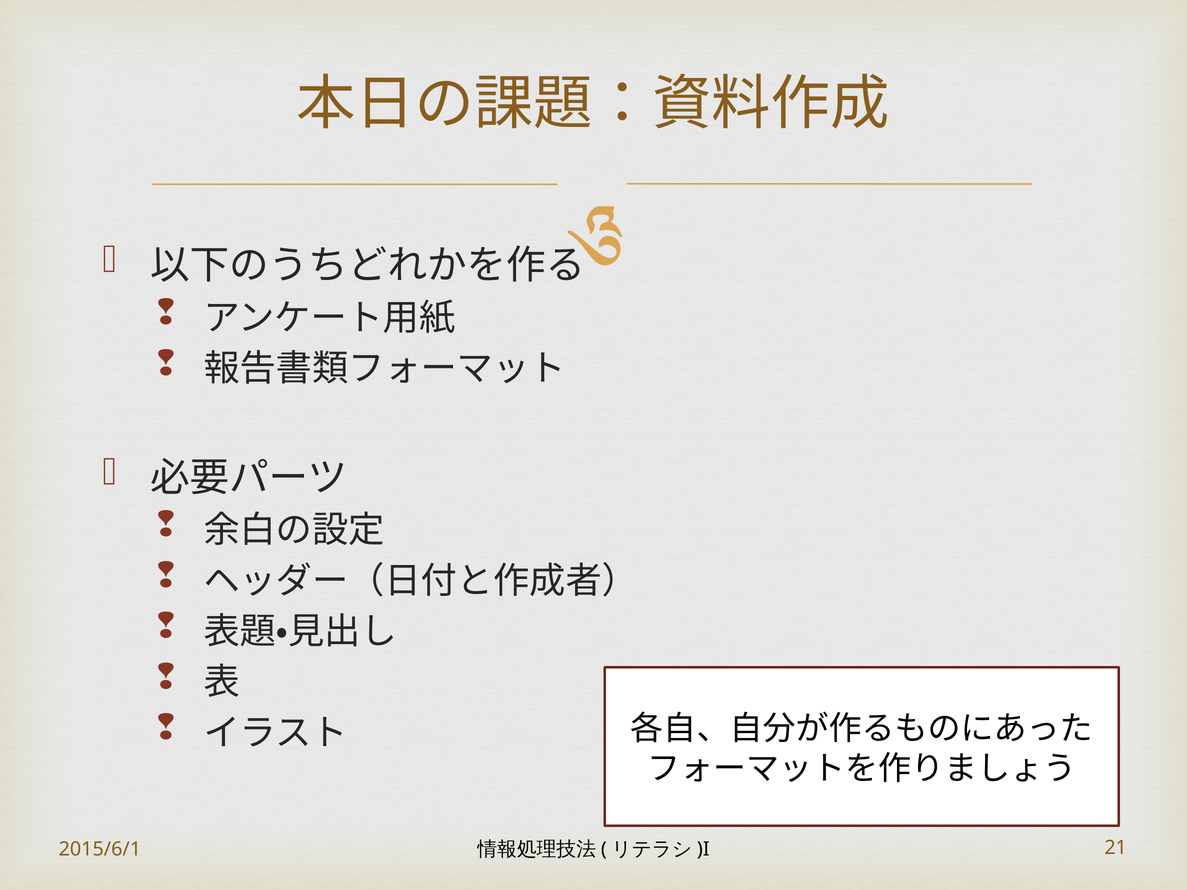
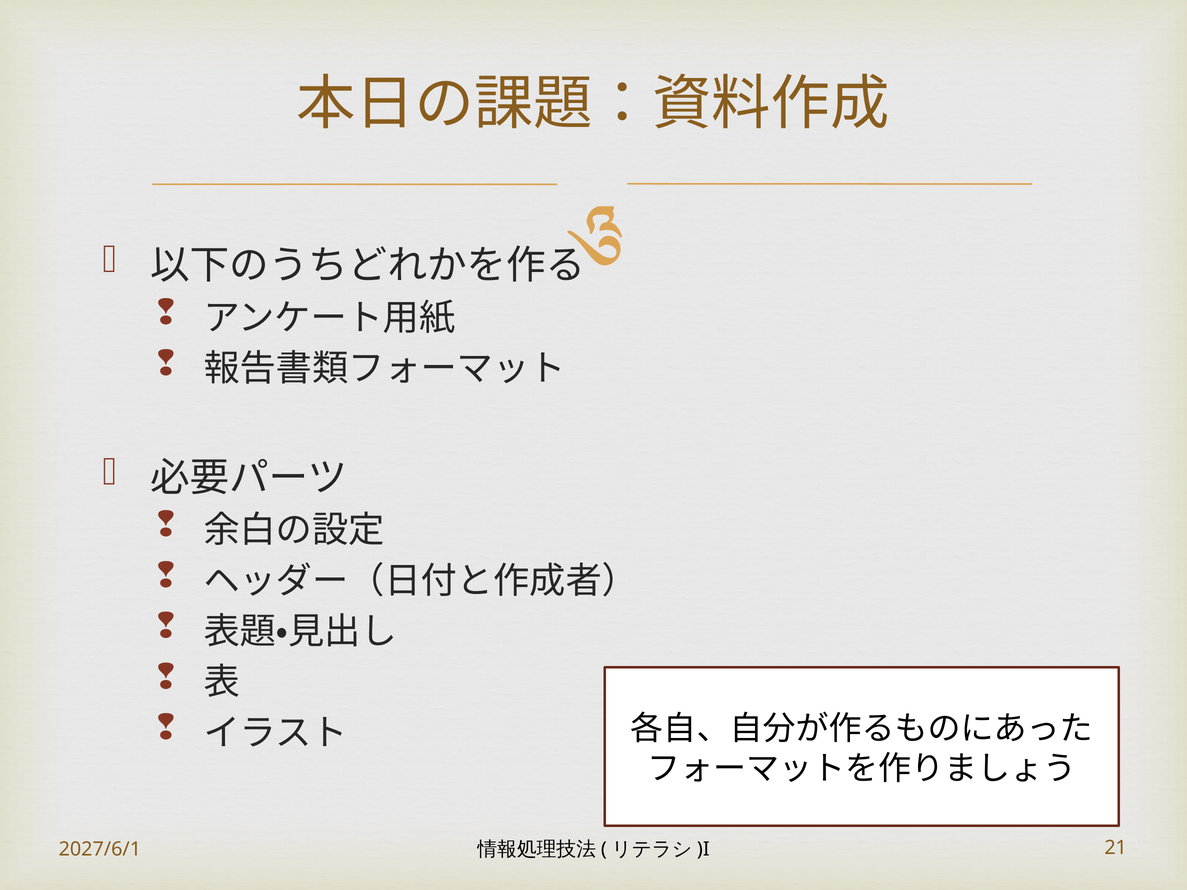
2015/6/1: 2015/6/1 -> 2027/6/1
